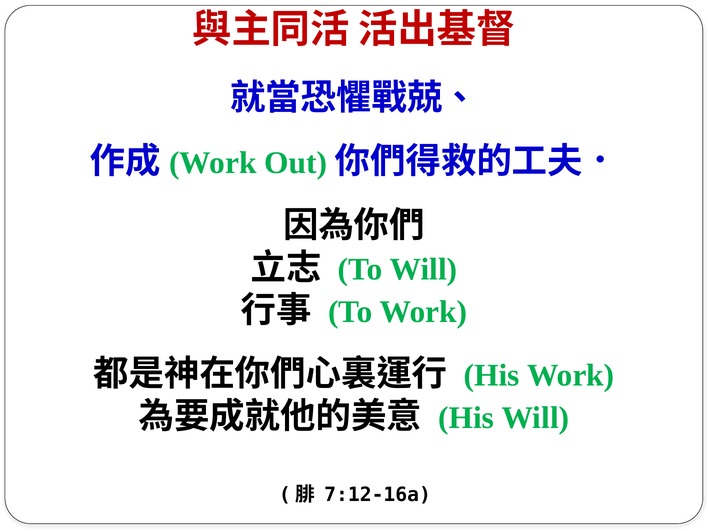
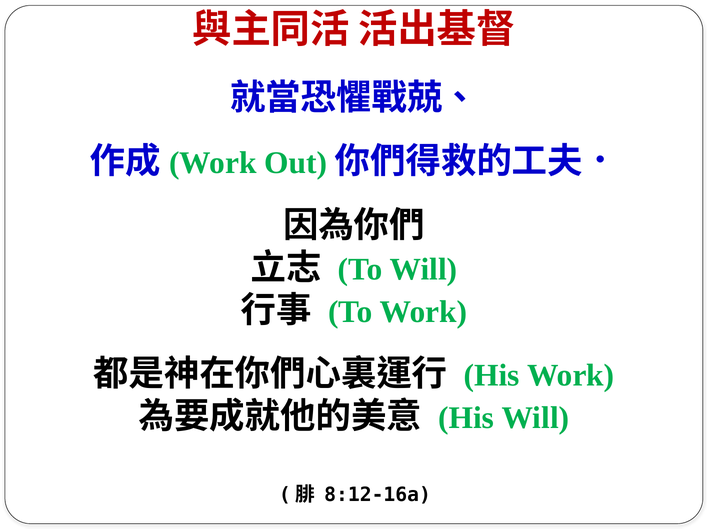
7:12-16a: 7:12-16a -> 8:12-16a
